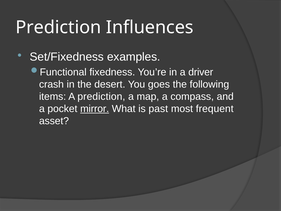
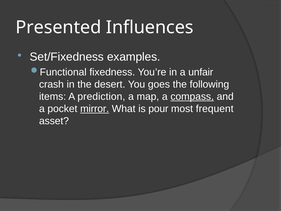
Prediction at (58, 27): Prediction -> Presented
driver: driver -> unfair
compass underline: none -> present
past: past -> pour
